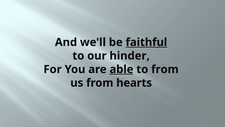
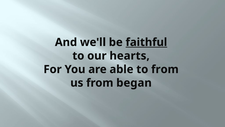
hinder: hinder -> hearts
able underline: present -> none
hearts: hearts -> began
